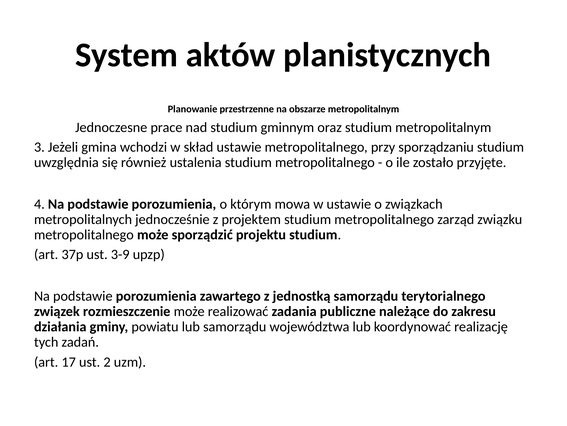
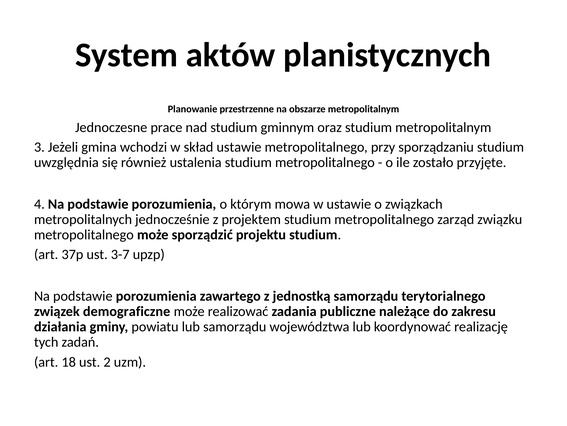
3-9: 3-9 -> 3-7
rozmieszczenie: rozmieszczenie -> demograficzne
17: 17 -> 18
